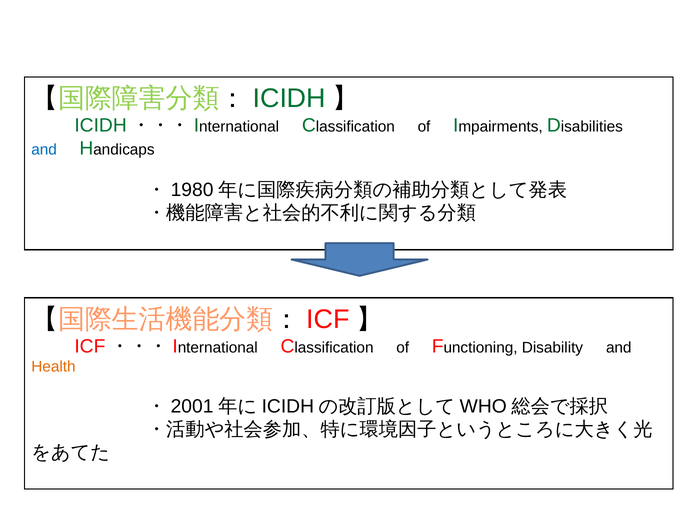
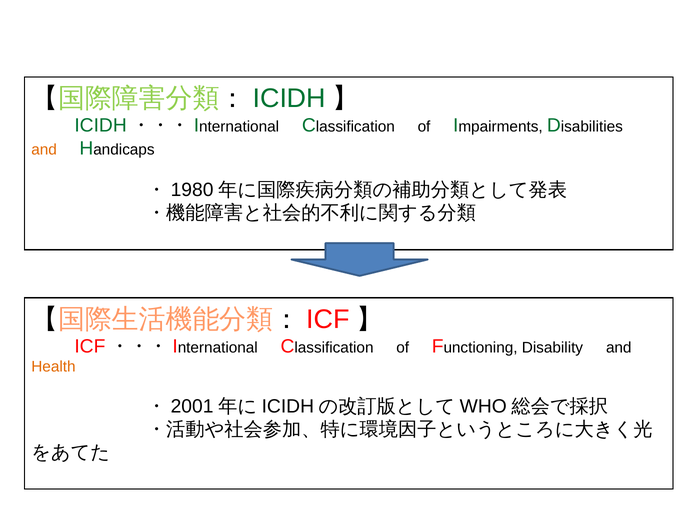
and at (44, 150) colour: blue -> orange
